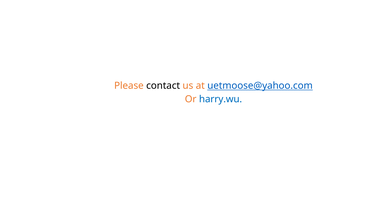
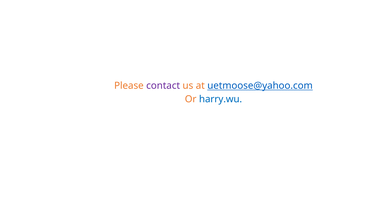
contact colour: black -> purple
